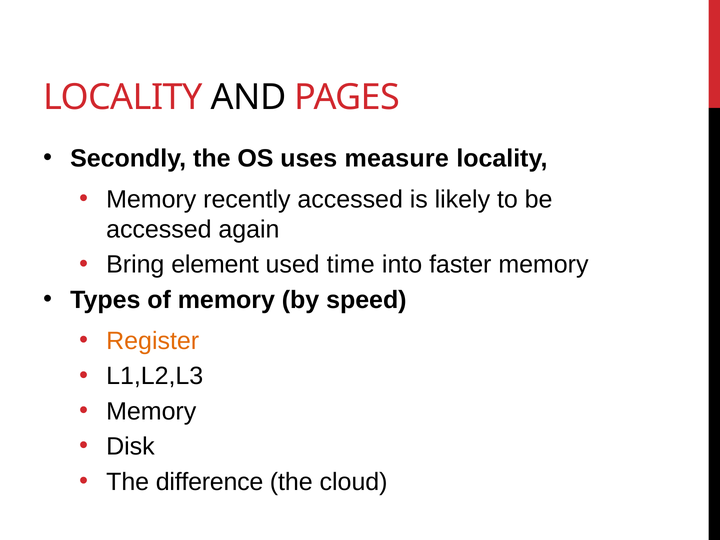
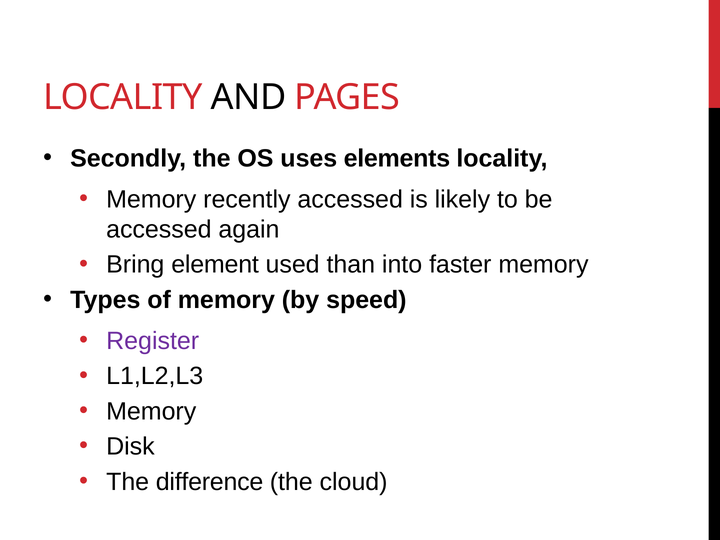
measure: measure -> elements
time: time -> than
Register colour: orange -> purple
